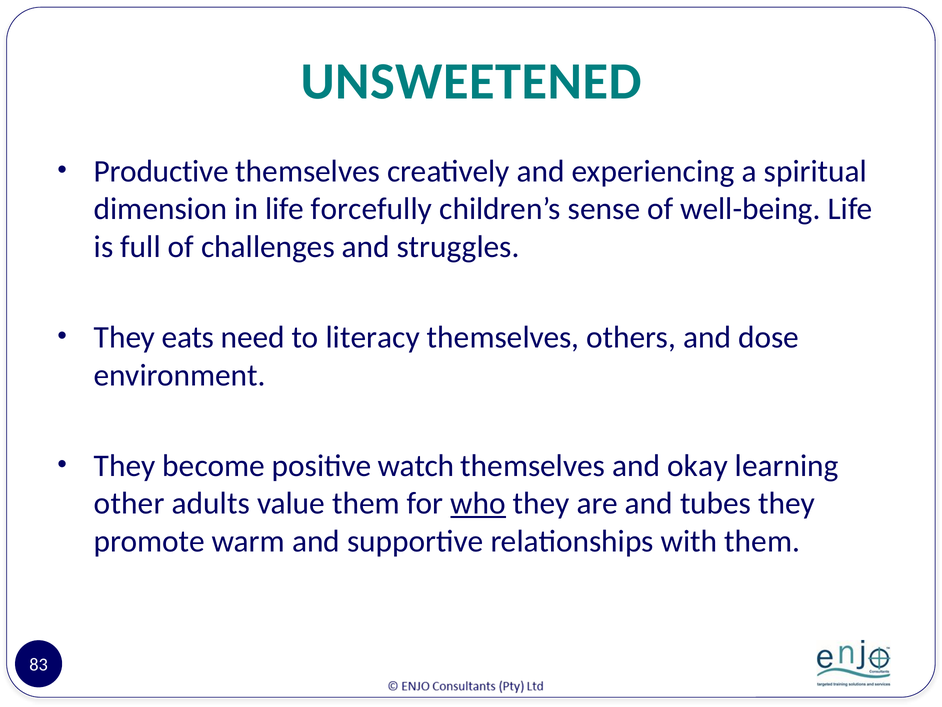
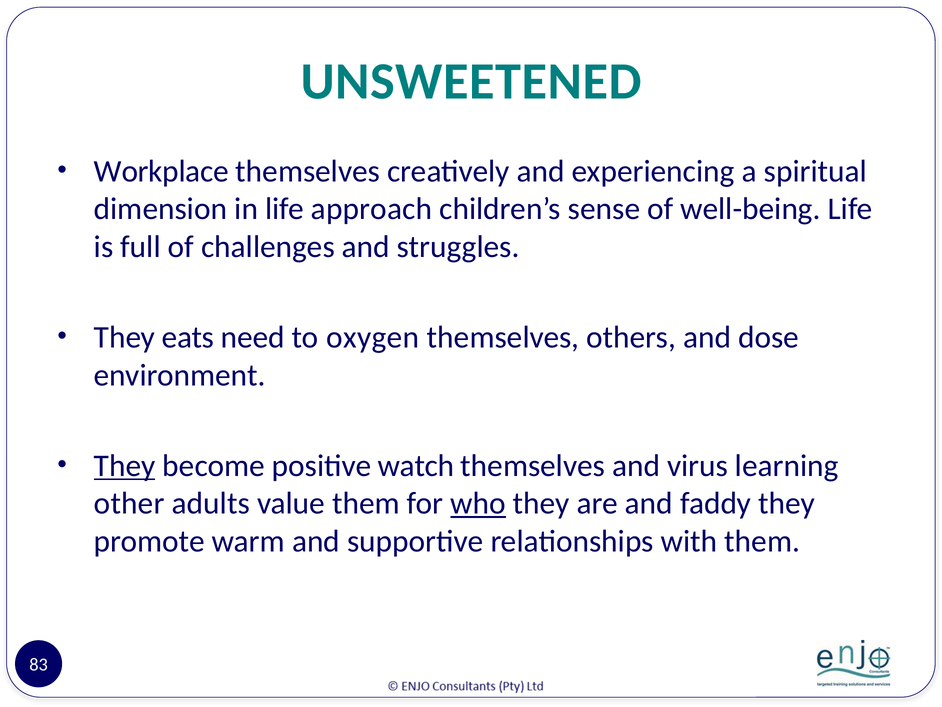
Productive: Productive -> Workplace
forcefully: forcefully -> approach
literacy: literacy -> oxygen
They at (125, 465) underline: none -> present
okay: okay -> virus
tubes: tubes -> faddy
